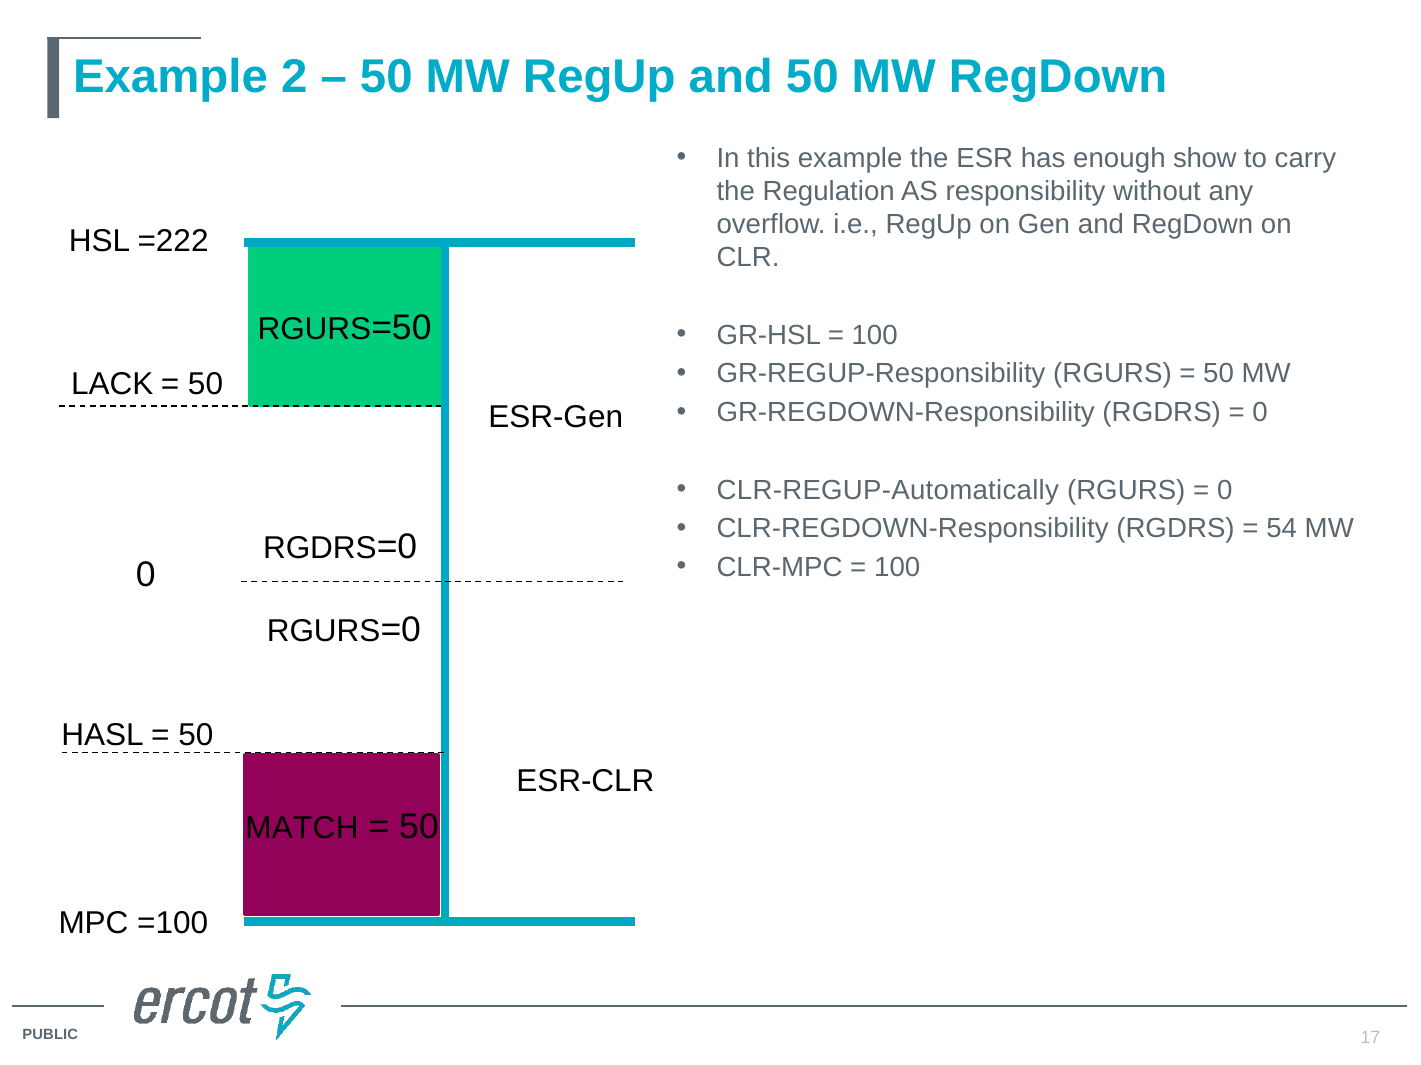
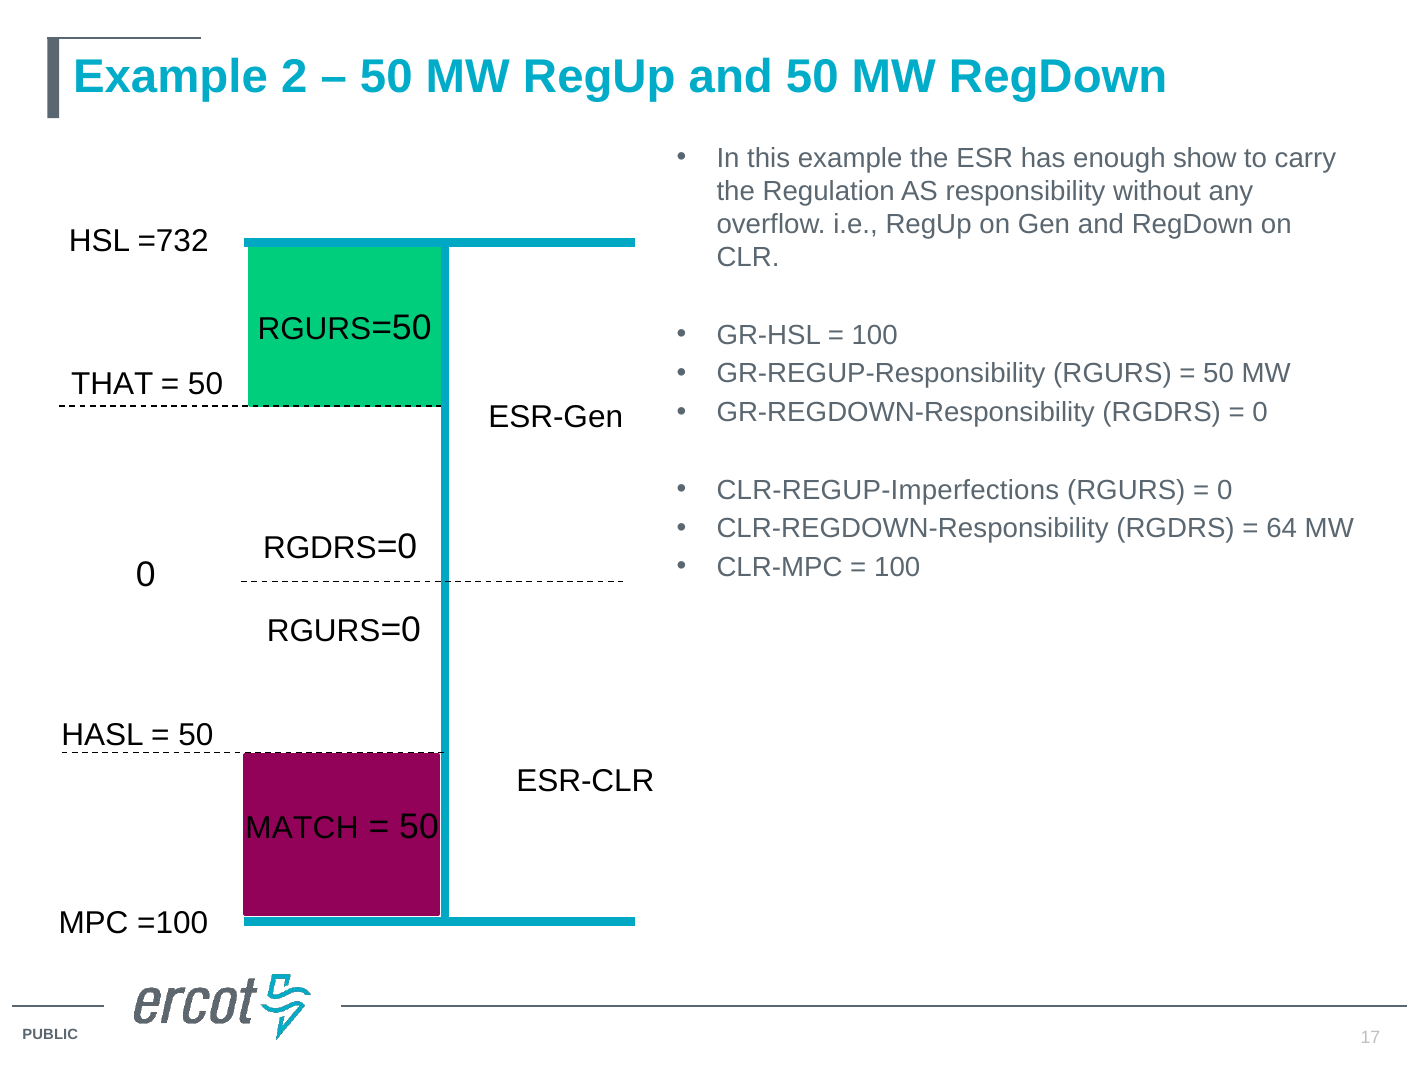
=222: =222 -> =732
LACK: LACK -> THAT
CLR-REGUP-Automatically: CLR-REGUP-Automatically -> CLR-REGUP-Imperfections
54: 54 -> 64
